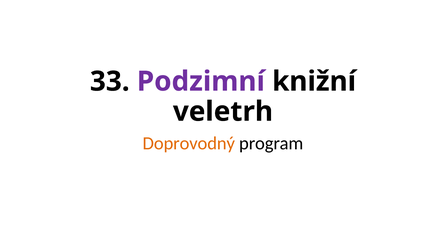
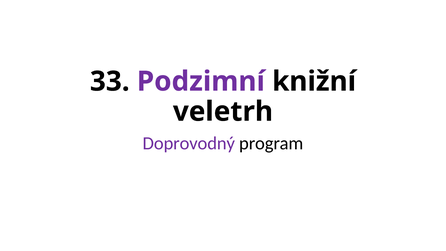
Doprovodný colour: orange -> purple
